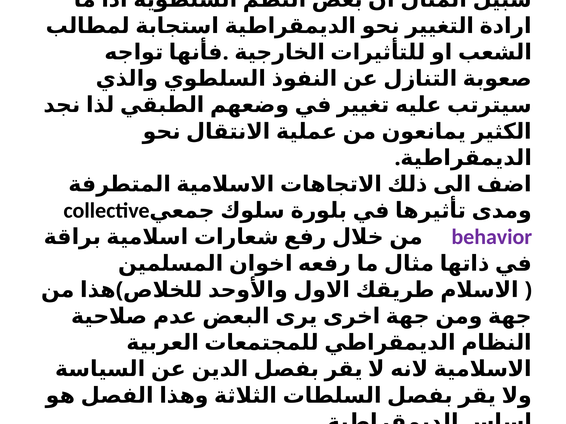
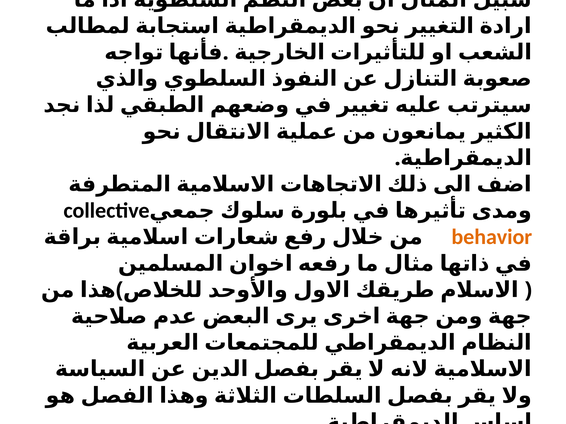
behavior colour: purple -> orange
